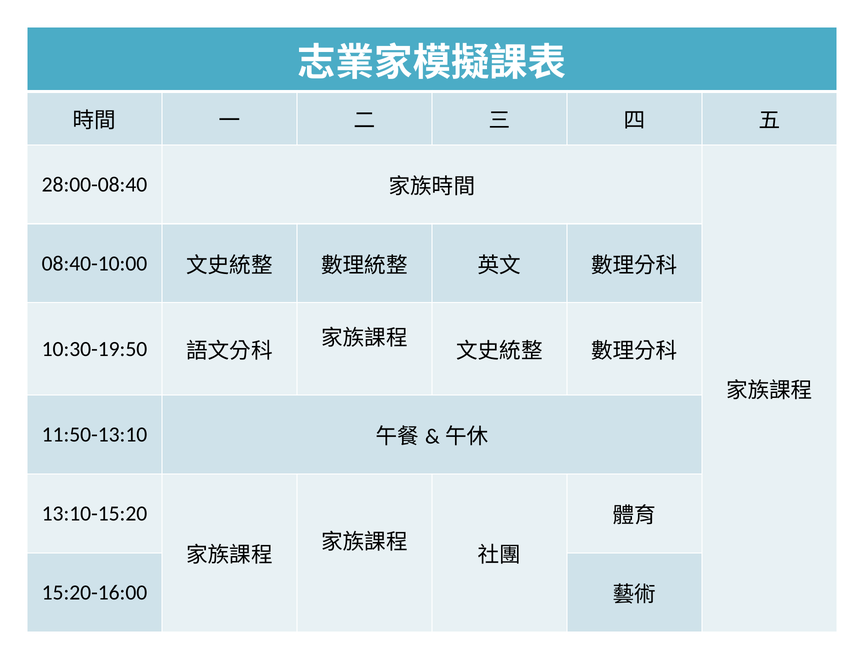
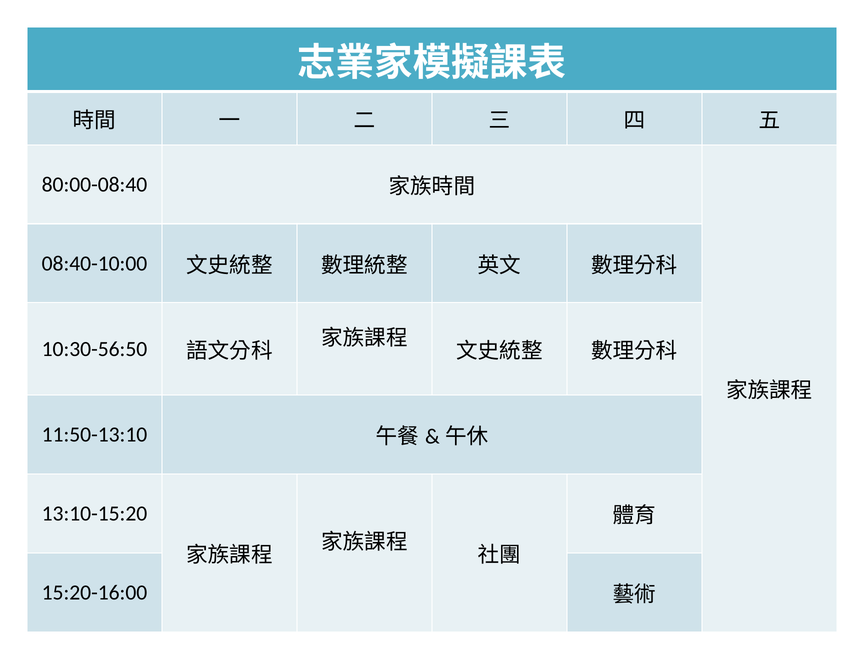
28:00-08:40: 28:00-08:40 -> 80:00-08:40
10:30-19:50: 10:30-19:50 -> 10:30-56:50
